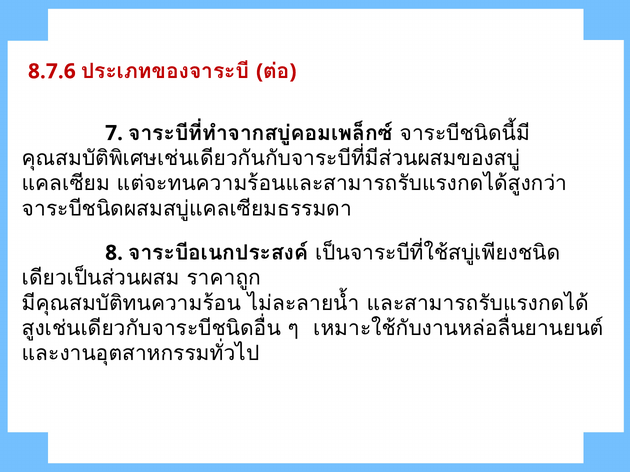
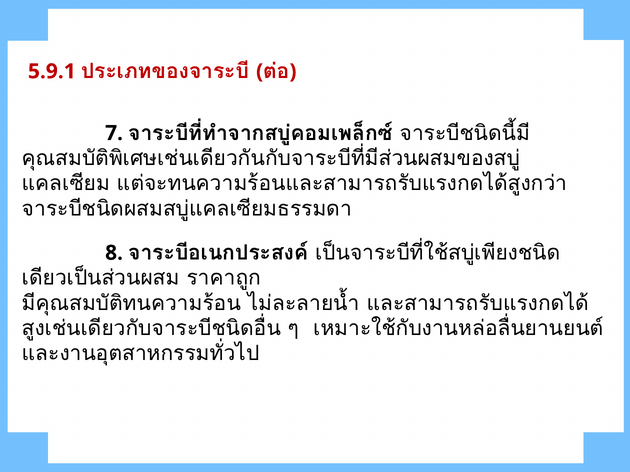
8.7.6: 8.7.6 -> 5.9.1
